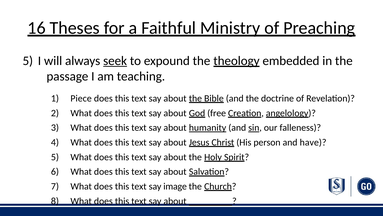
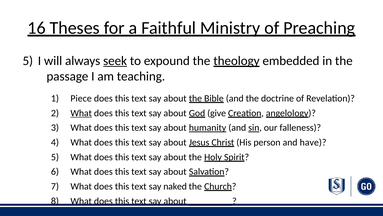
What at (81, 113) underline: none -> present
free: free -> give
image: image -> naked
